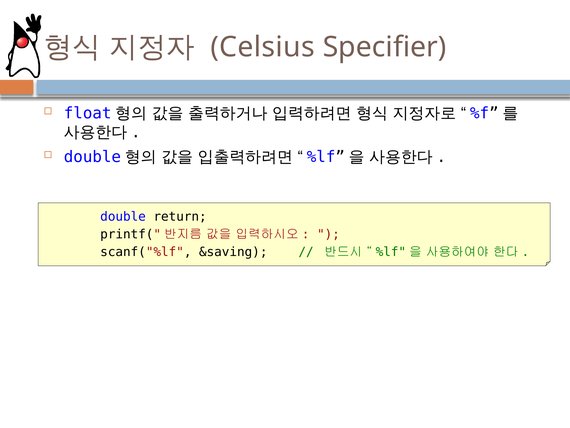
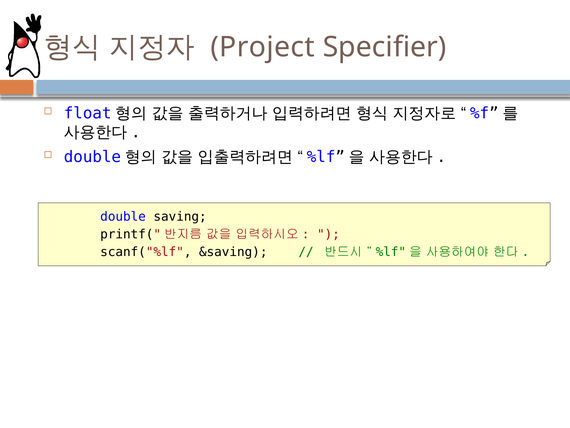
Celsius: Celsius -> Project
return: return -> saving
